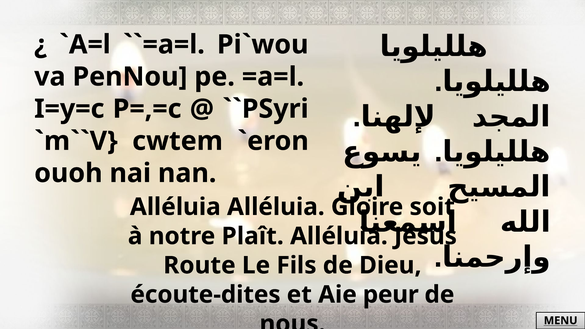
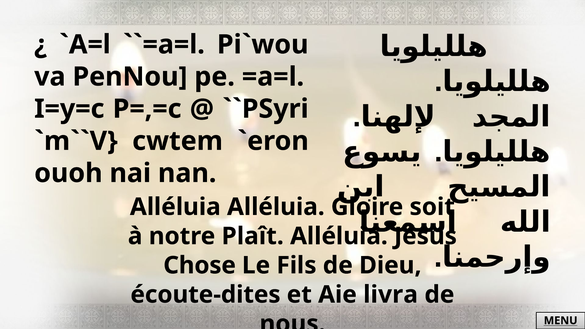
Route: Route -> Chose
peur: peur -> livra
